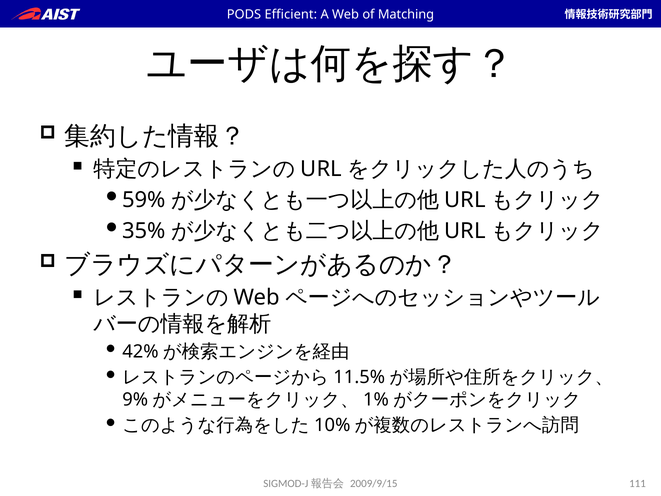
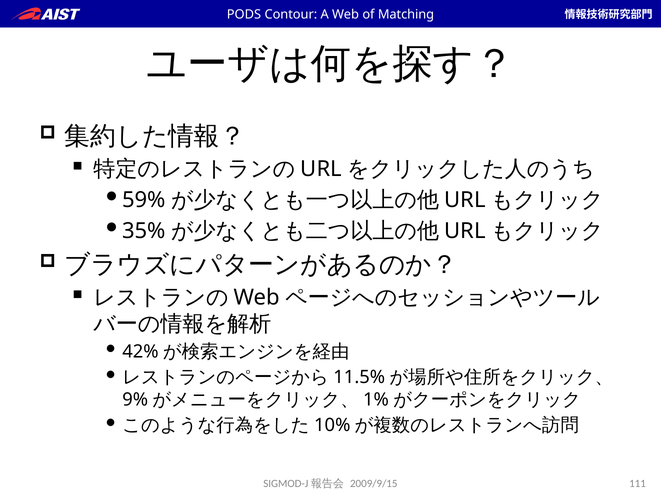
Efficient: Efficient -> Contour
